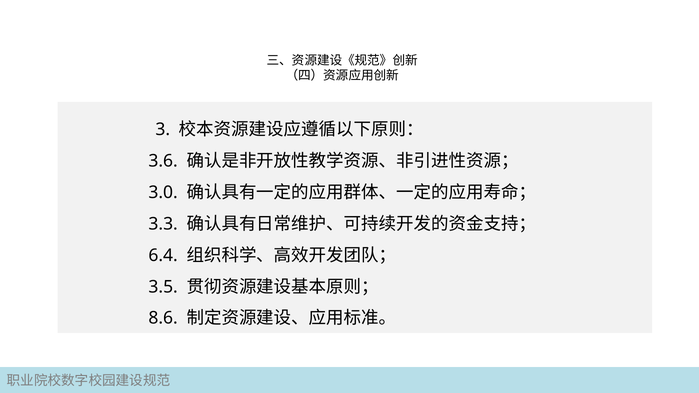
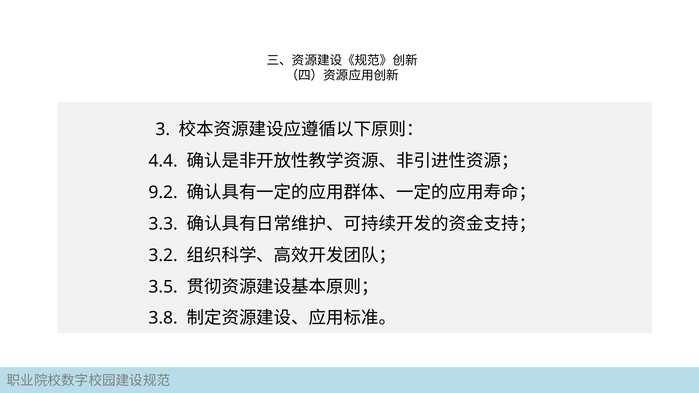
3.6: 3.6 -> 4.4
3.0: 3.0 -> 9.2
6.4: 6.4 -> 3.2
8.6: 8.6 -> 3.8
